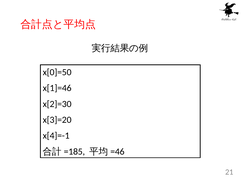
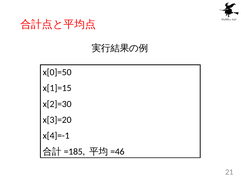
x[1]=46: x[1]=46 -> x[1]=15
